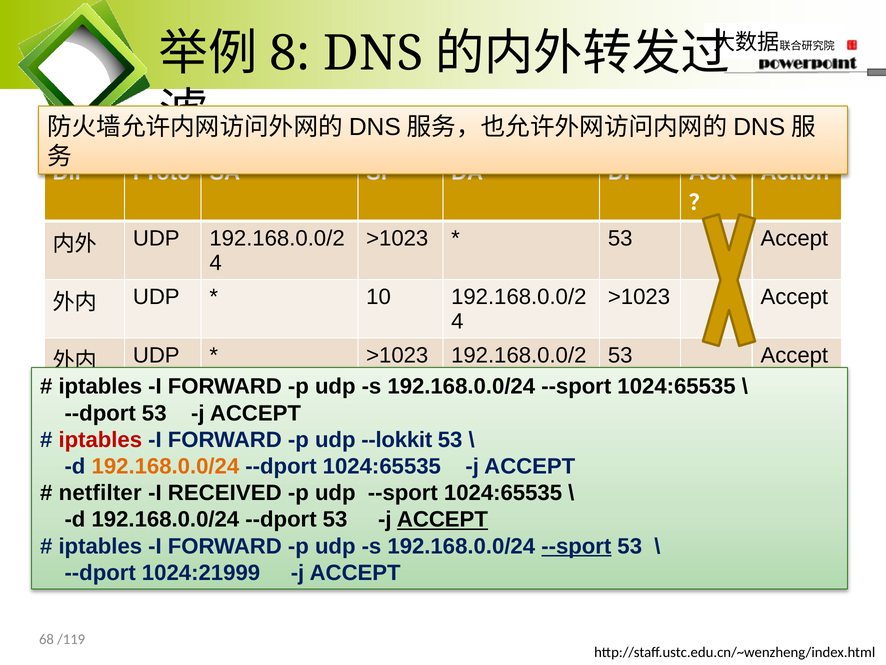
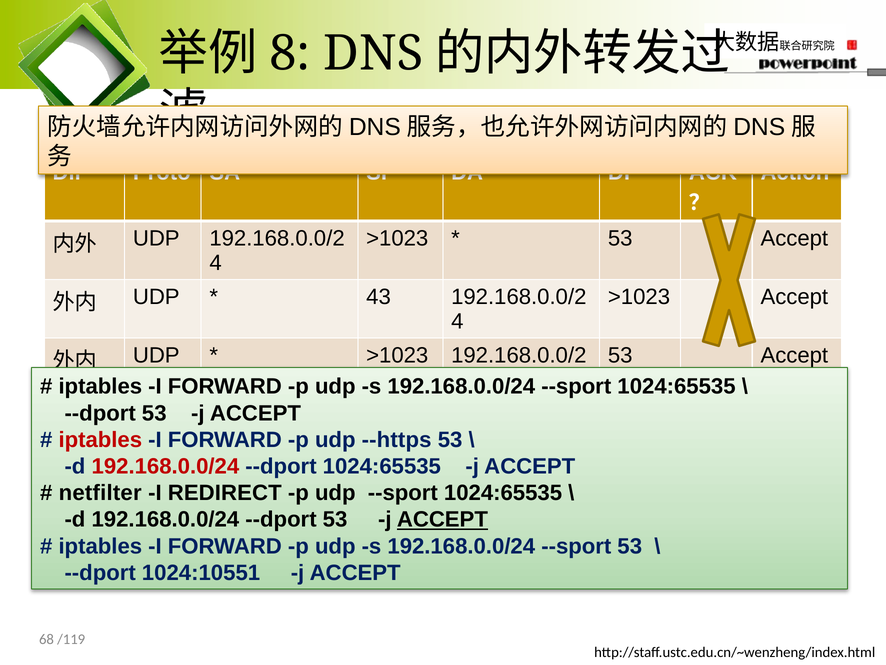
10: 10 -> 43
--lokkit: --lokkit -> --https
192.168.0.0/24 at (165, 466) colour: orange -> red
RECEIVED: RECEIVED -> REDIRECT
--sport at (576, 546) underline: present -> none
1024:21999: 1024:21999 -> 1024:10551
